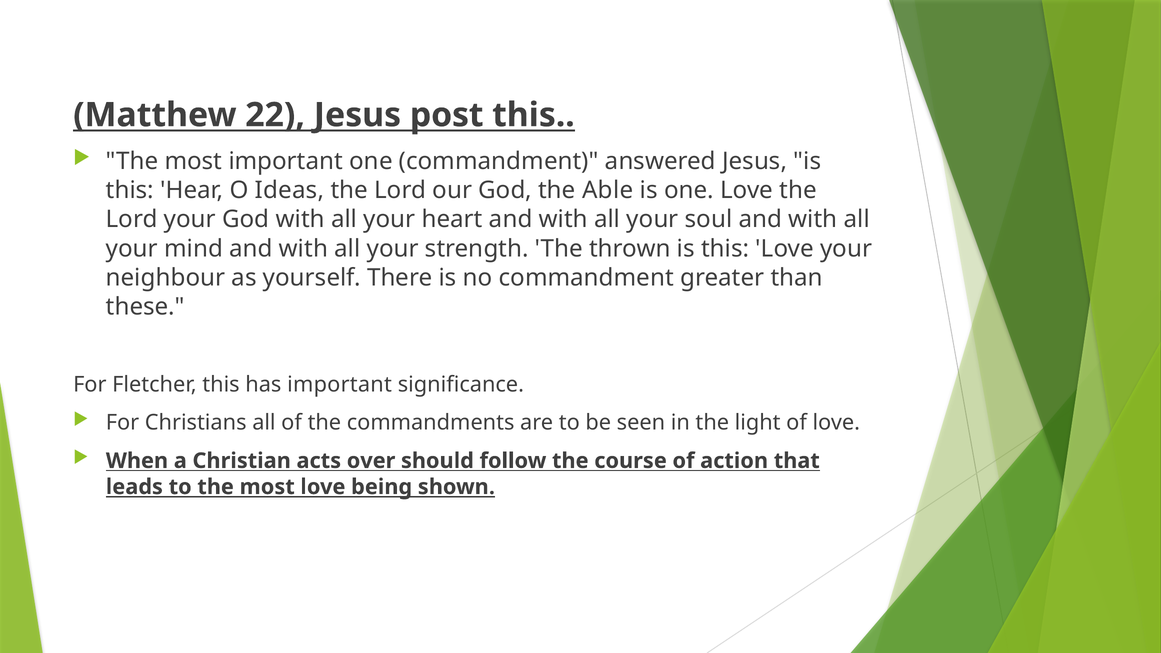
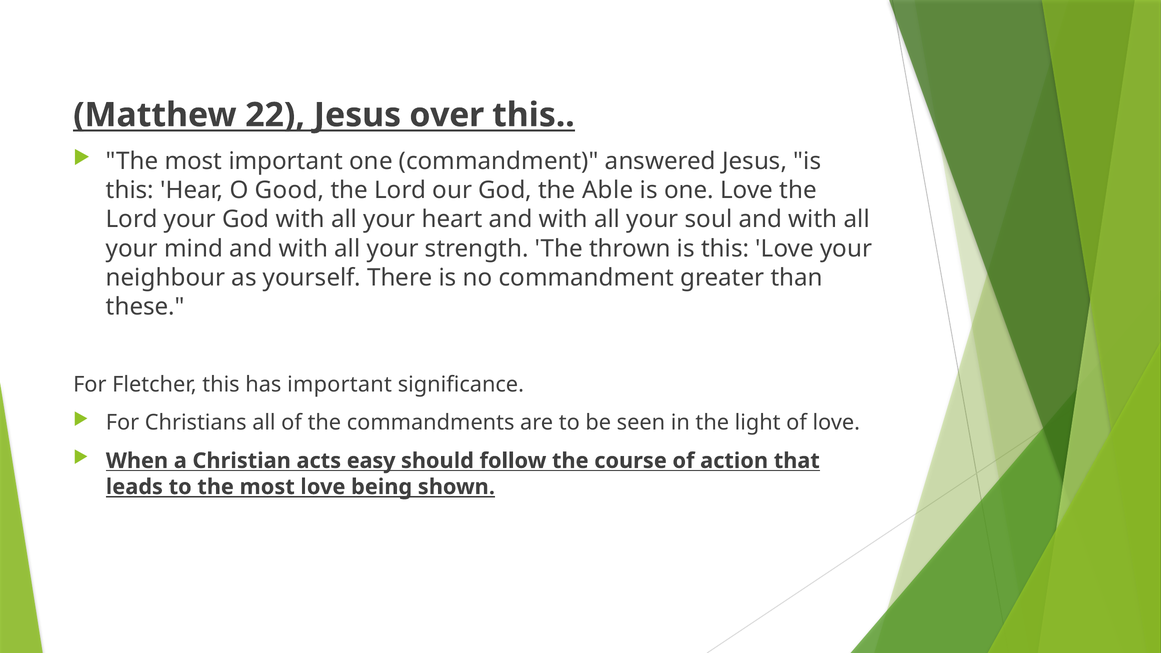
post: post -> over
Ideas: Ideas -> Good
over: over -> easy
